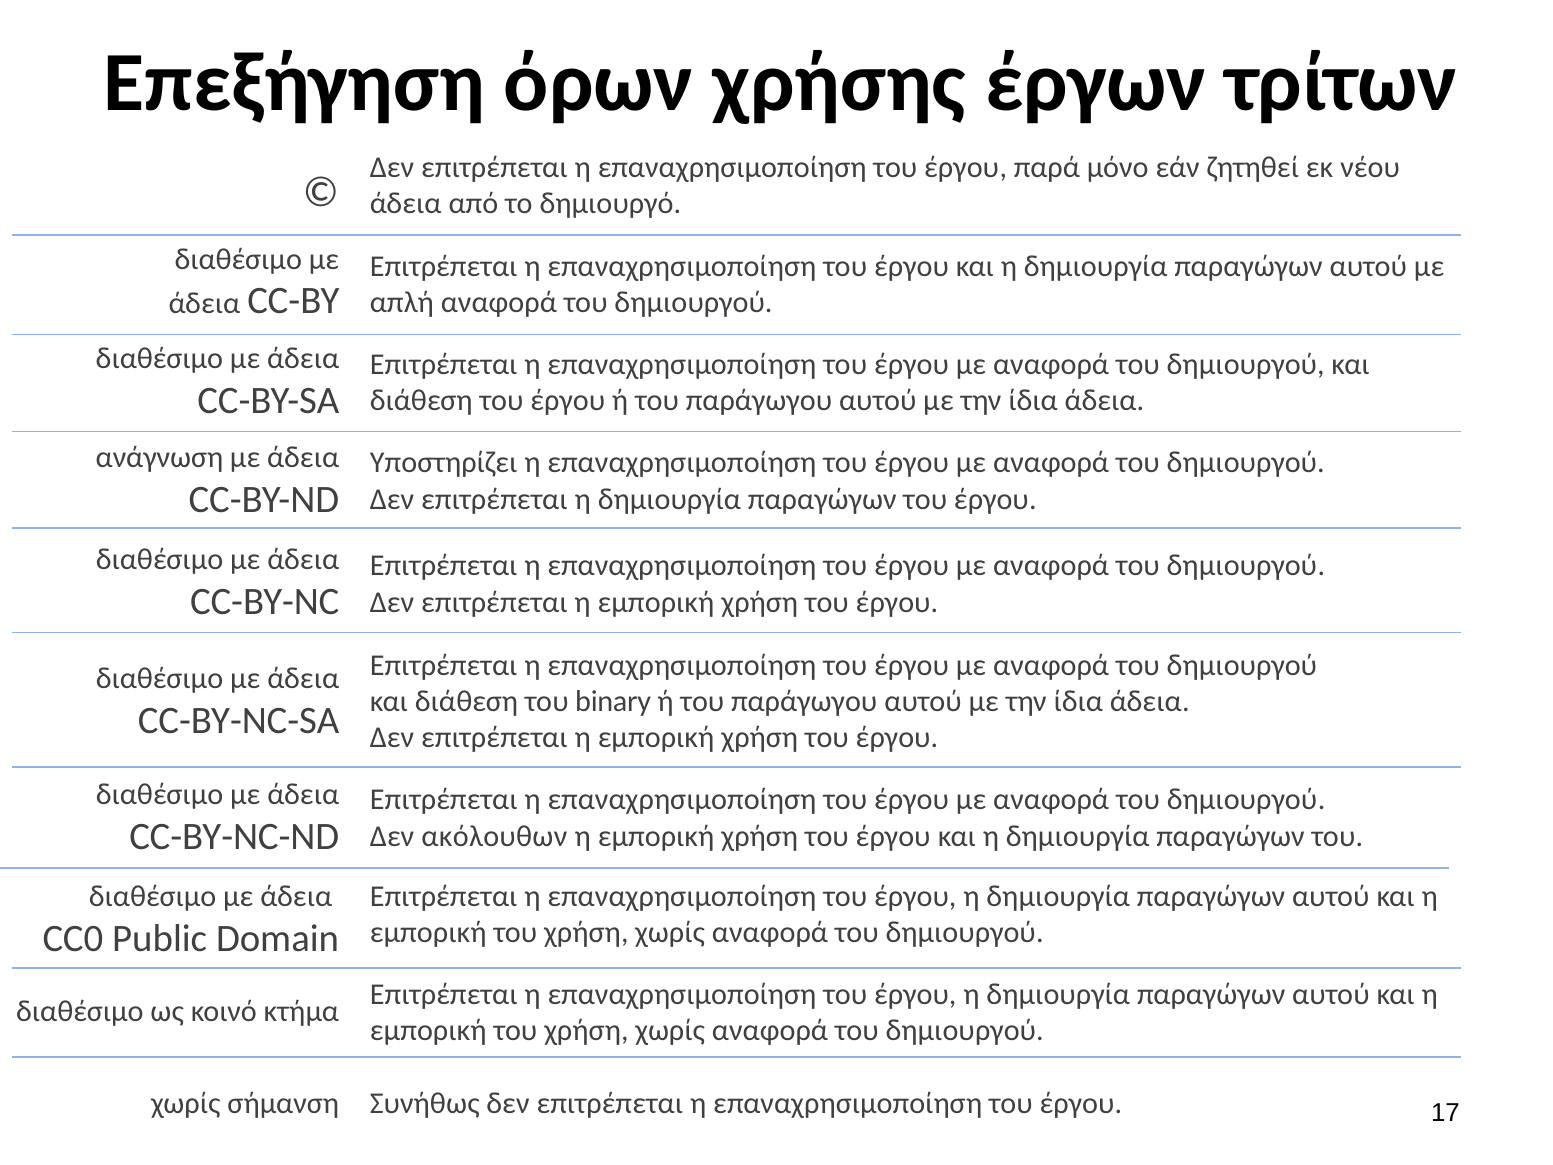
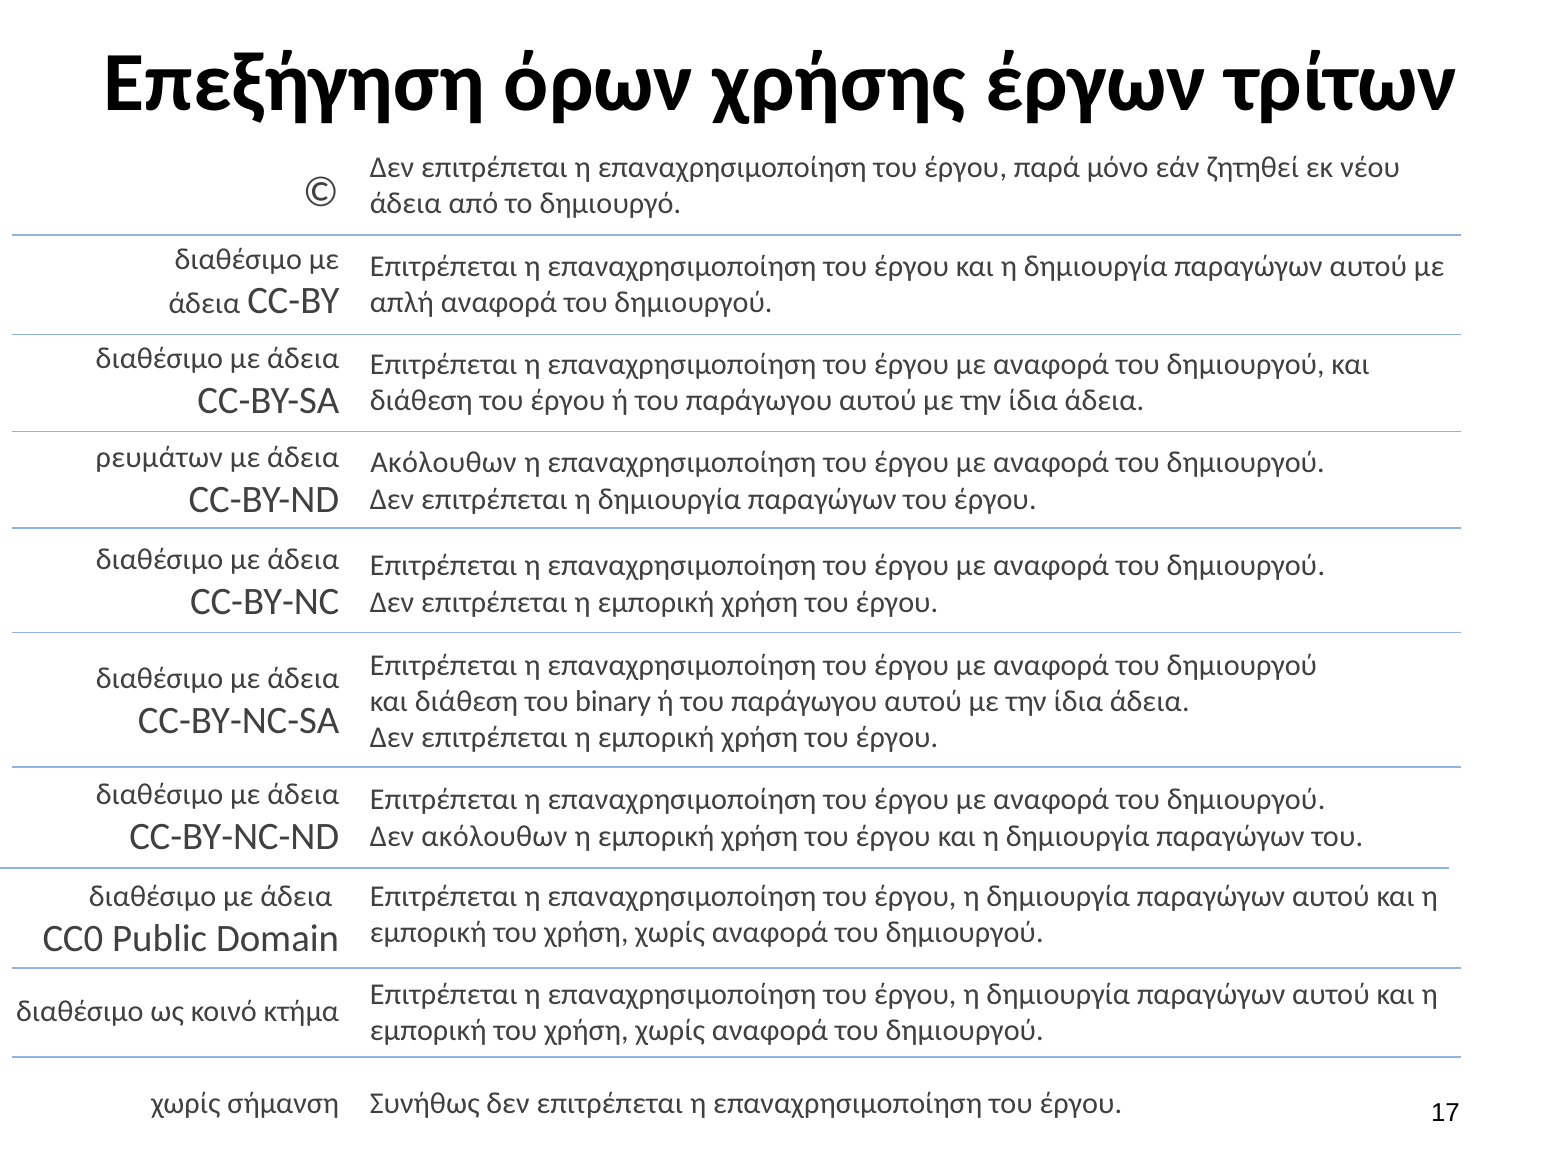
ανάγνωση: ανάγνωση -> ρευμάτων
Υποστηρίζει at (444, 463): Υποστηρίζει -> Ακόλουθων
